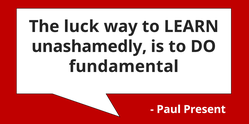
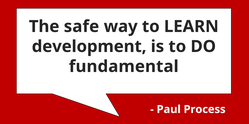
luck: luck -> safe
unashamedly: unashamedly -> development
Present: Present -> Process
